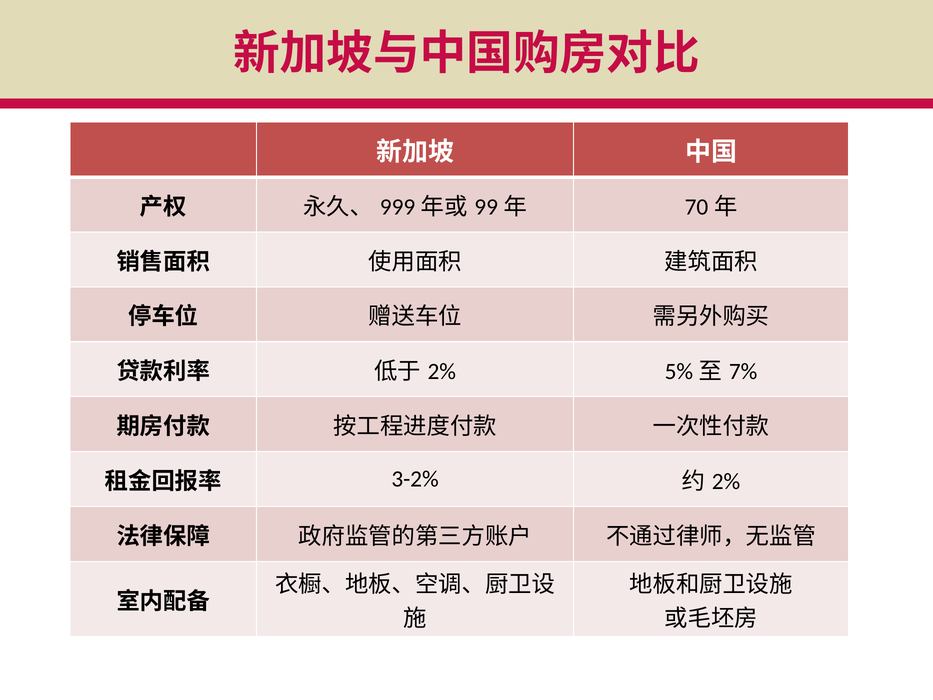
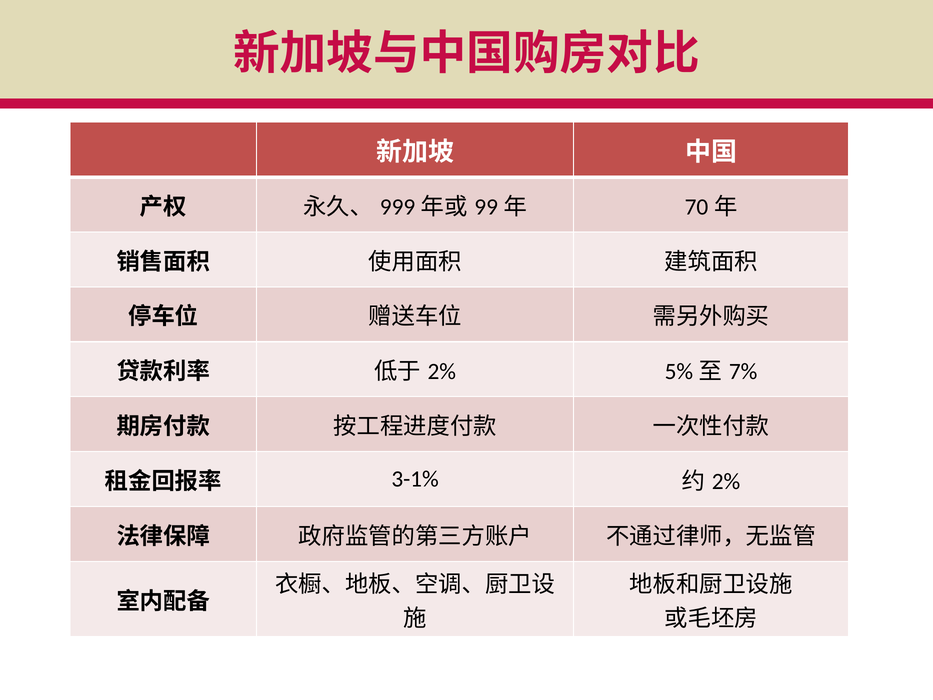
3-2%: 3-2% -> 3-1%
